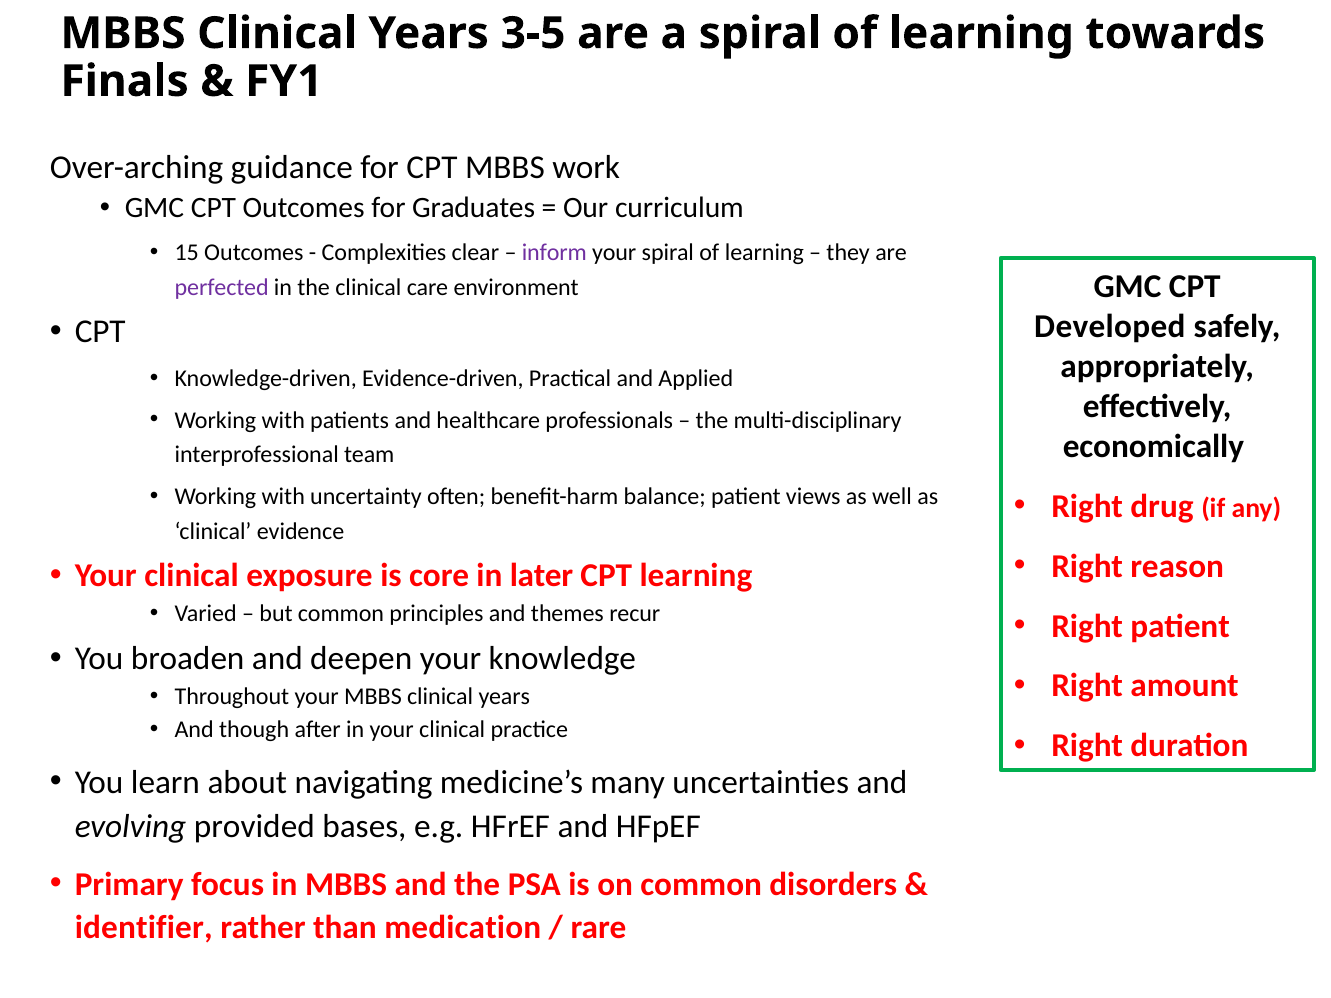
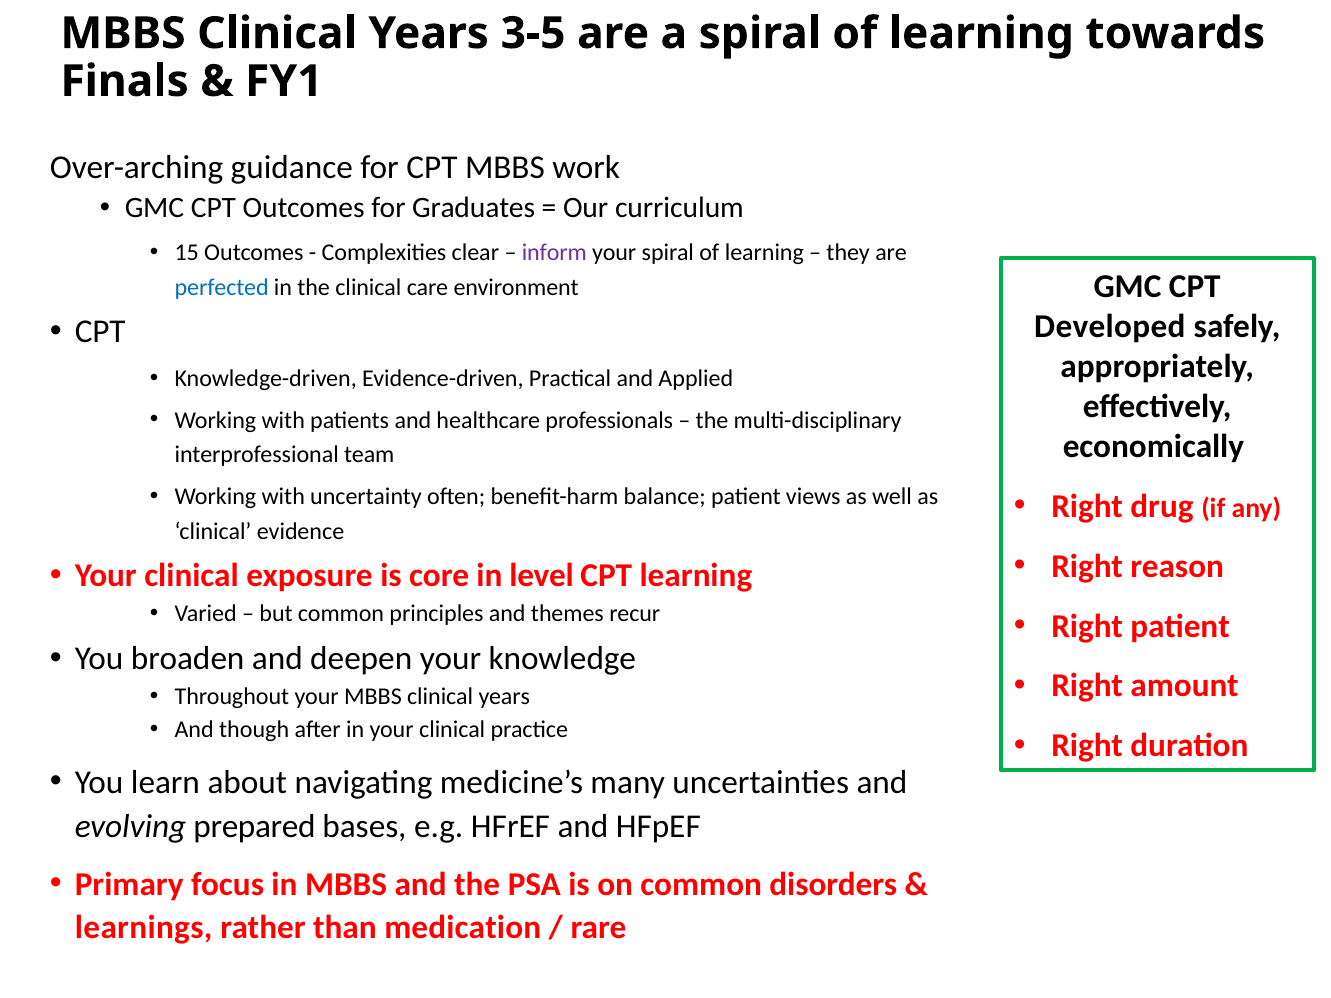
perfected colour: purple -> blue
later: later -> level
provided: provided -> prepared
identifier: identifier -> learnings
